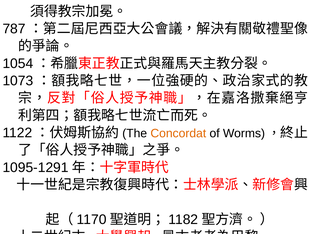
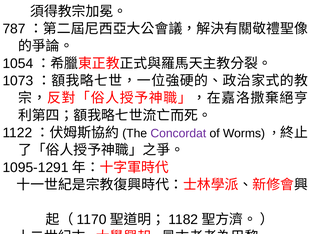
Concordat colour: orange -> purple
